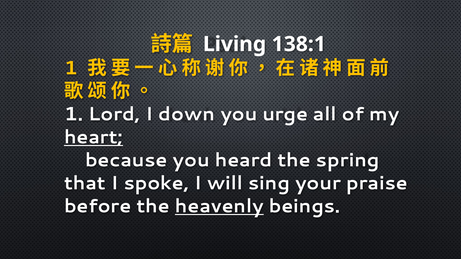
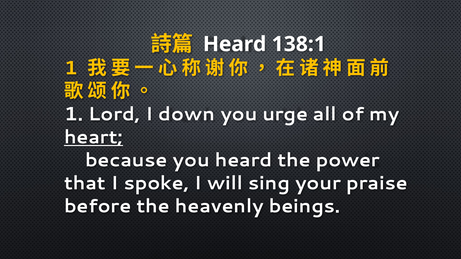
Living at (235, 44): Living -> Heard
spring: spring -> power
heavenly underline: present -> none
